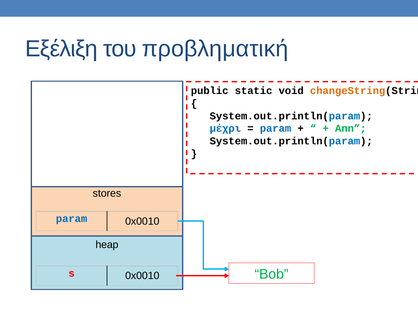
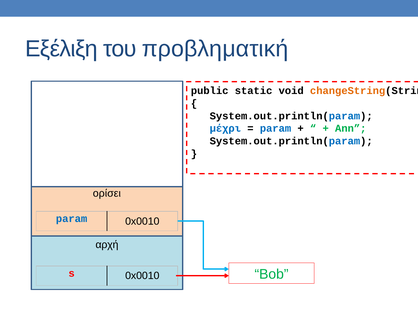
stores: stores -> ορίσει
heap: heap -> αρχή
